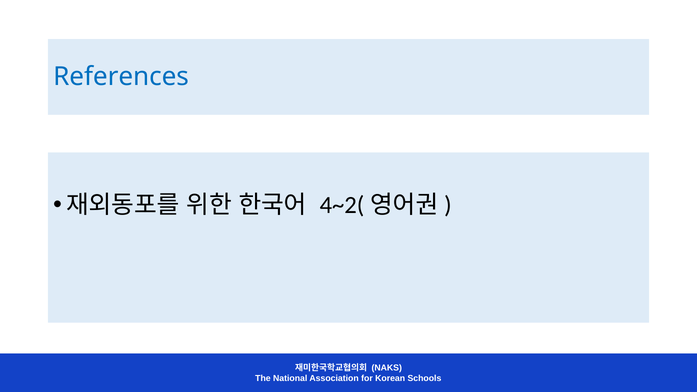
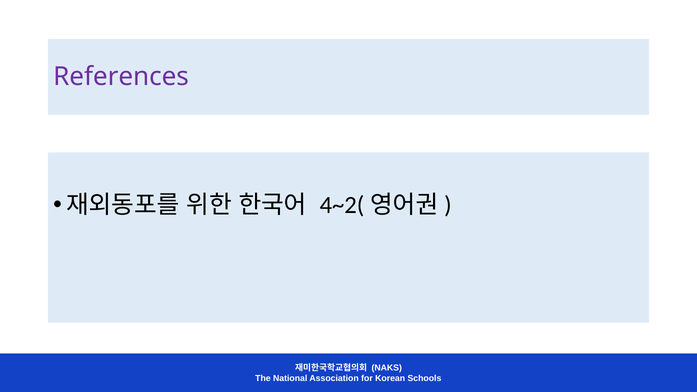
References colour: blue -> purple
